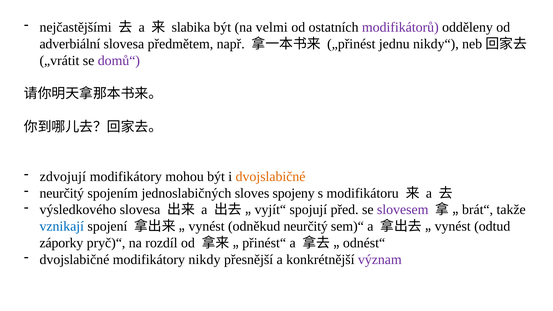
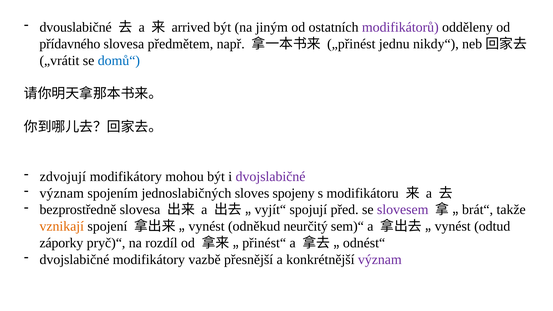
nejčastějšími: nejčastějšími -> dvouslabičné
slabika: slabika -> arrived
velmi: velmi -> jiným
adverbiální: adverbiální -> přídavného
domů“ colour: purple -> blue
dvojslabičné at (271, 177) colour: orange -> purple
neurčitý at (62, 193): neurčitý -> význam
výsledkového: výsledkového -> bezprostředně
vznikají colour: blue -> orange
nikdy: nikdy -> vazbě
